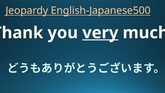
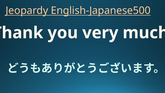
very underline: present -> none
